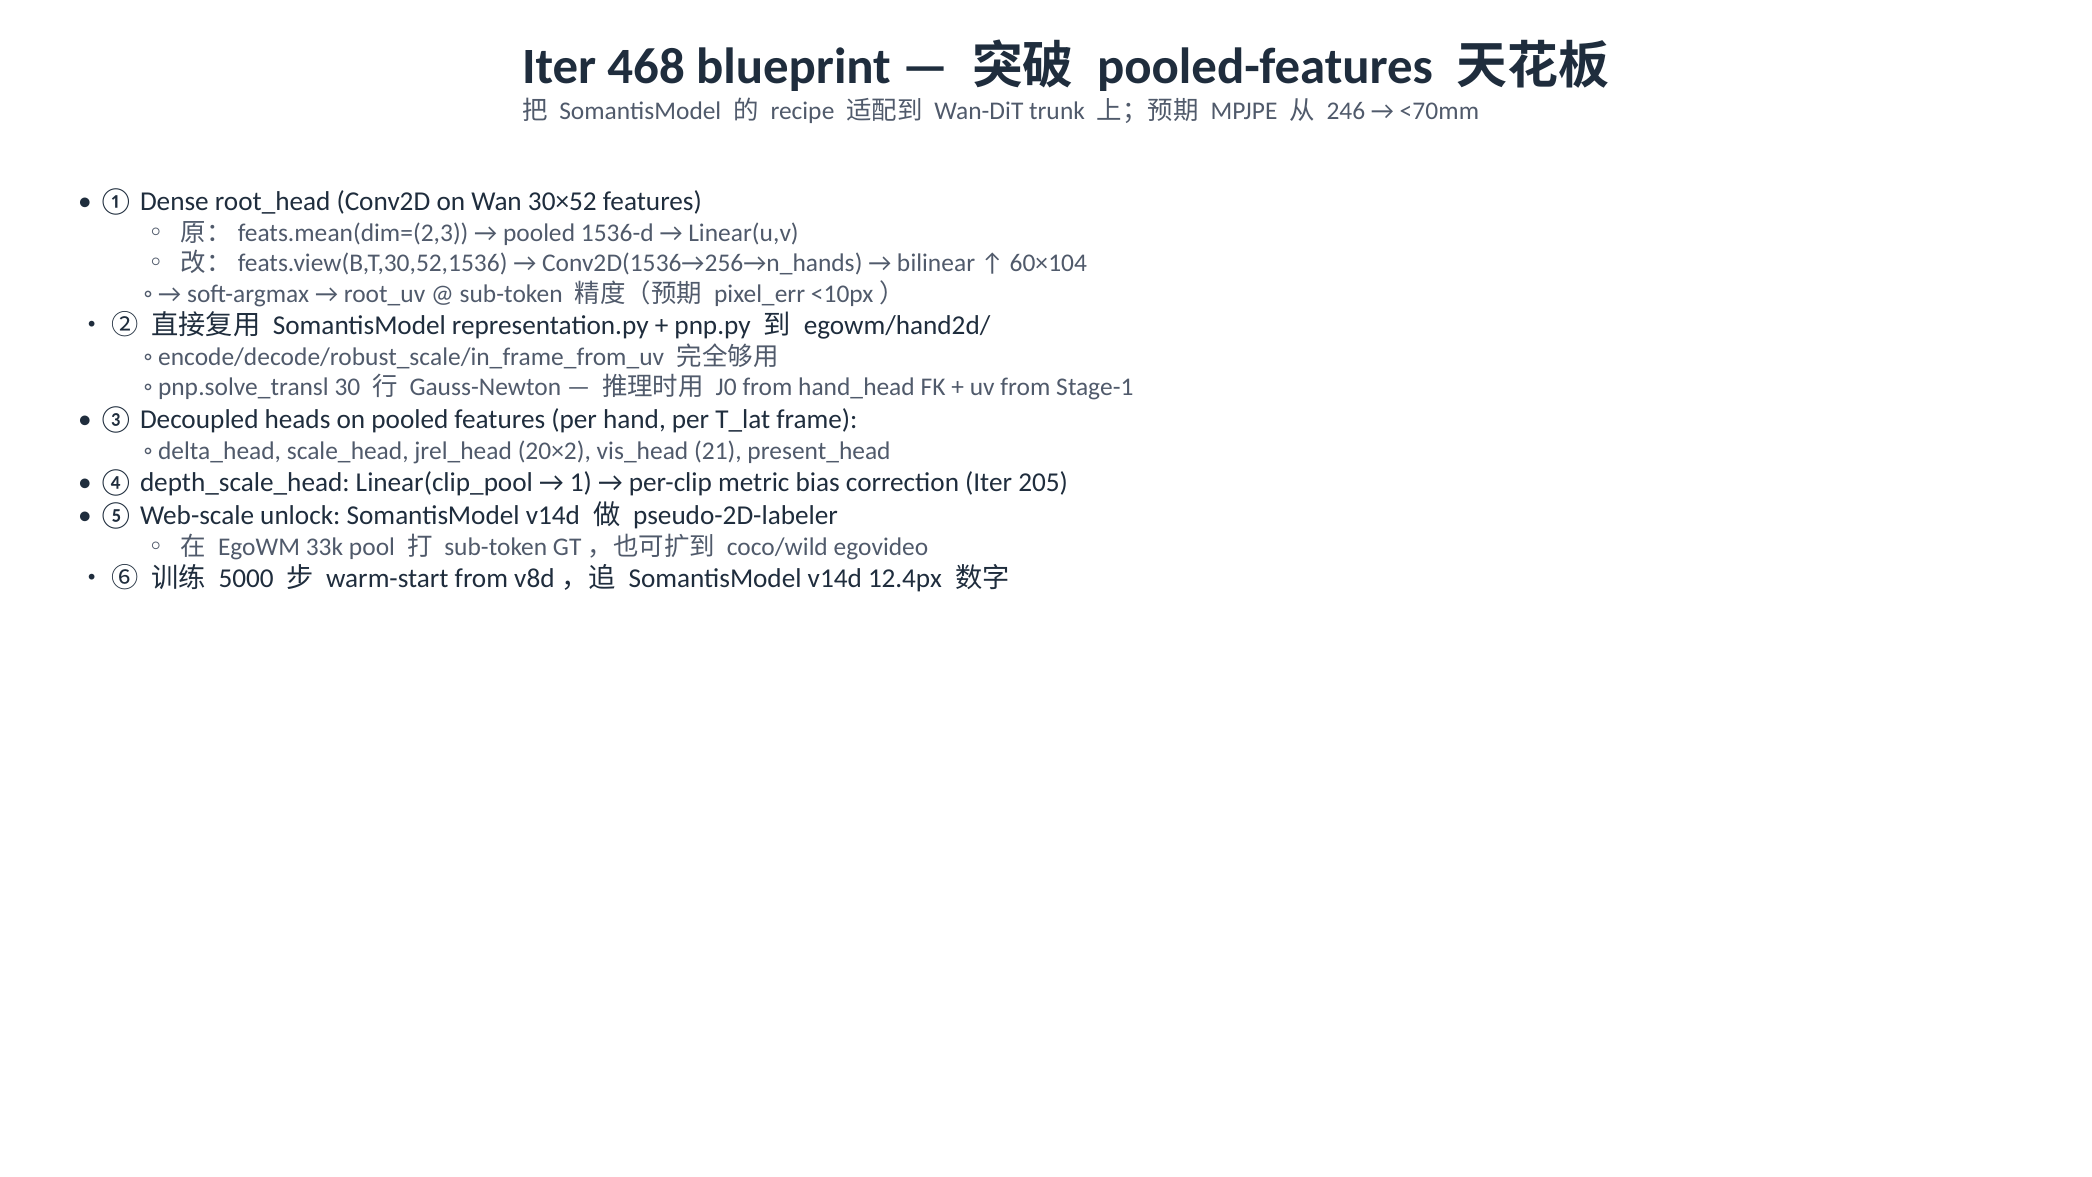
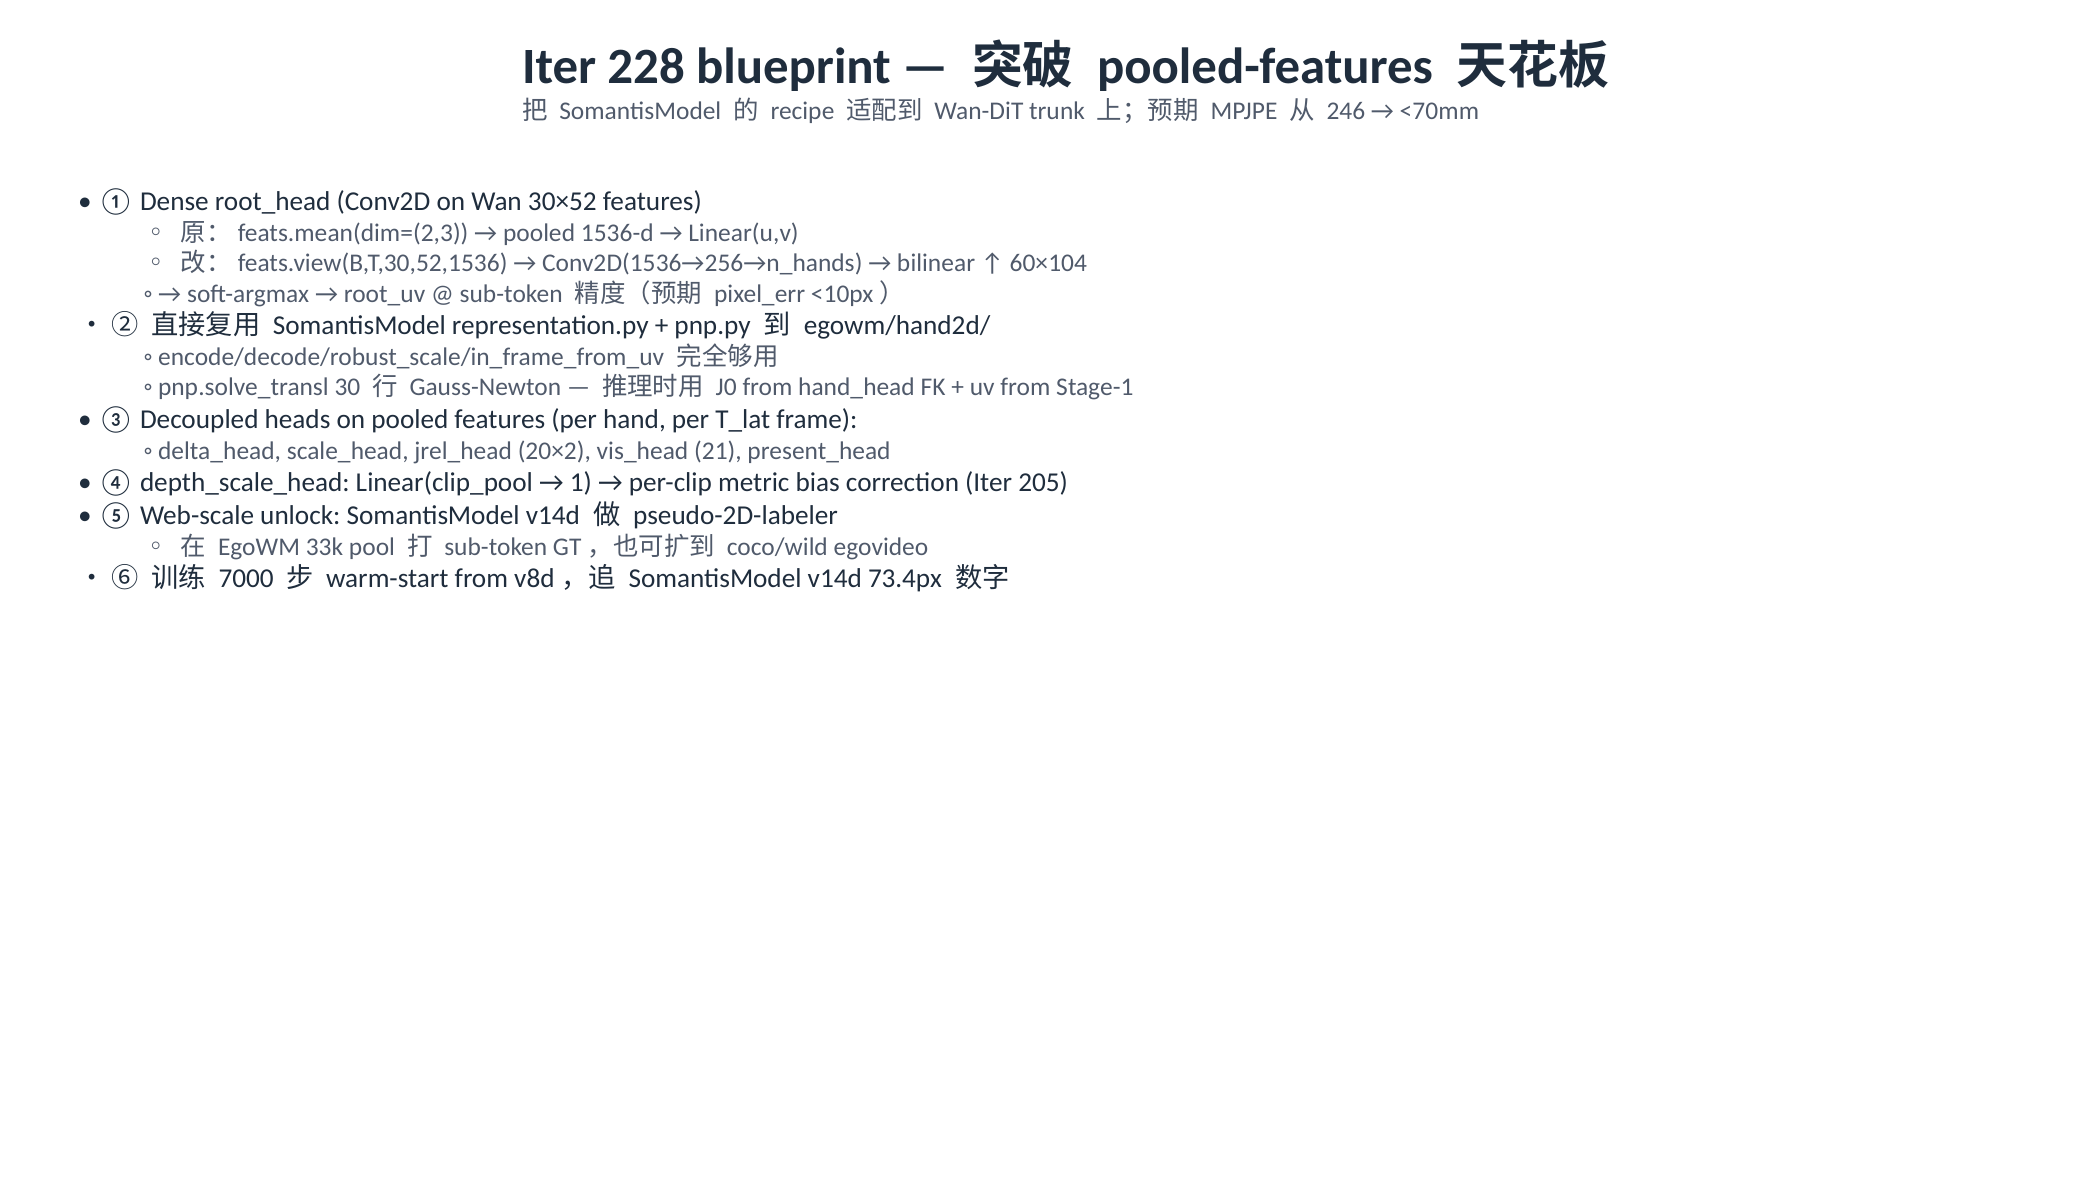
468: 468 -> 228
5000: 5000 -> 7000
12.4px: 12.4px -> 73.4px
